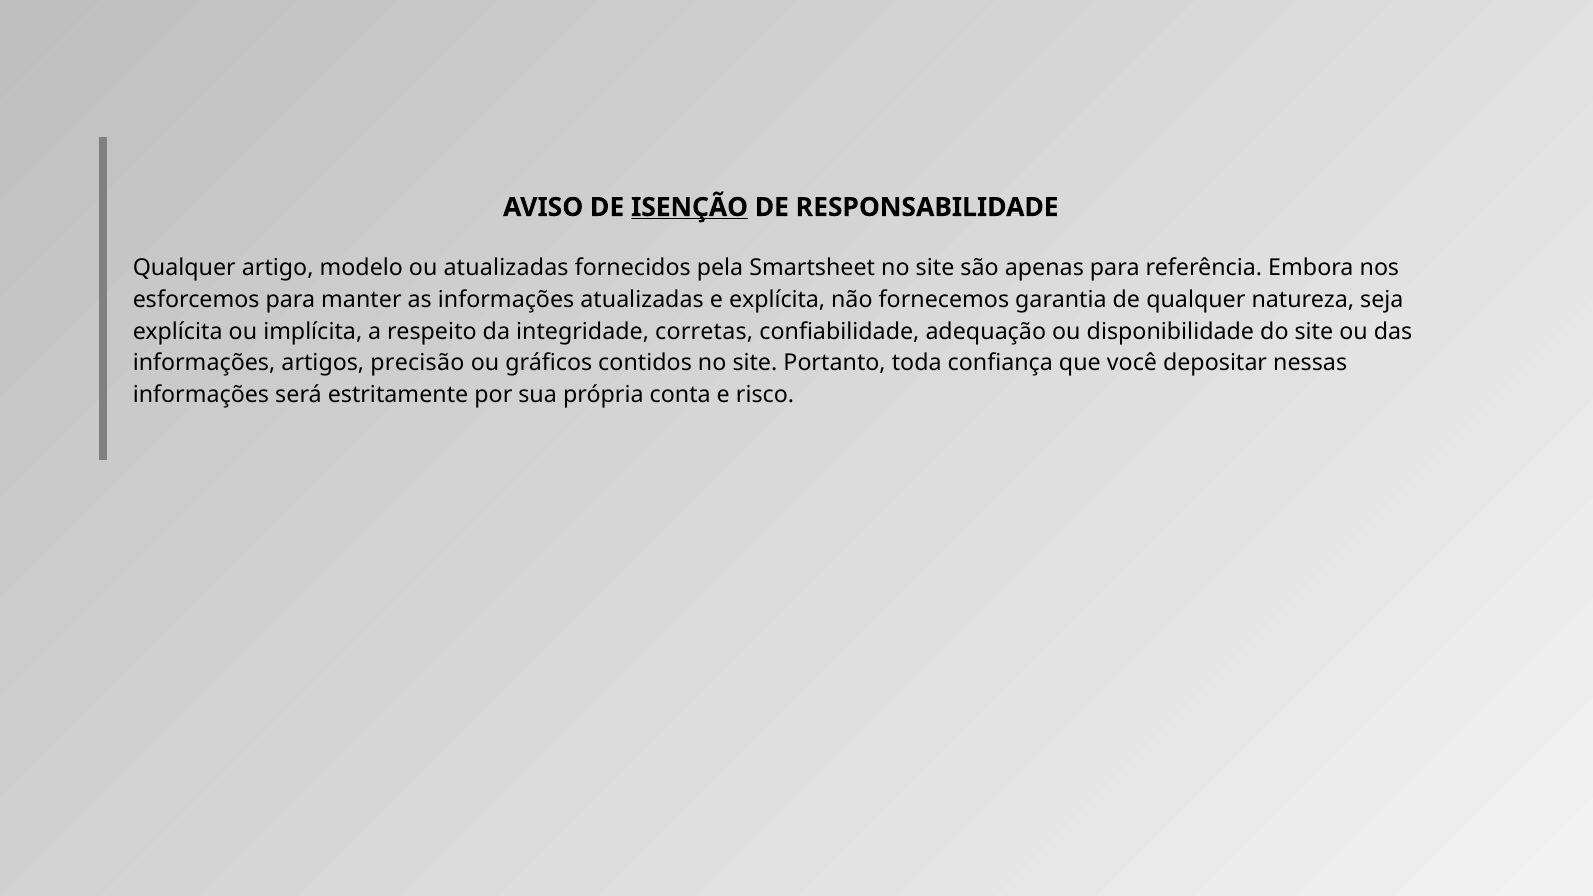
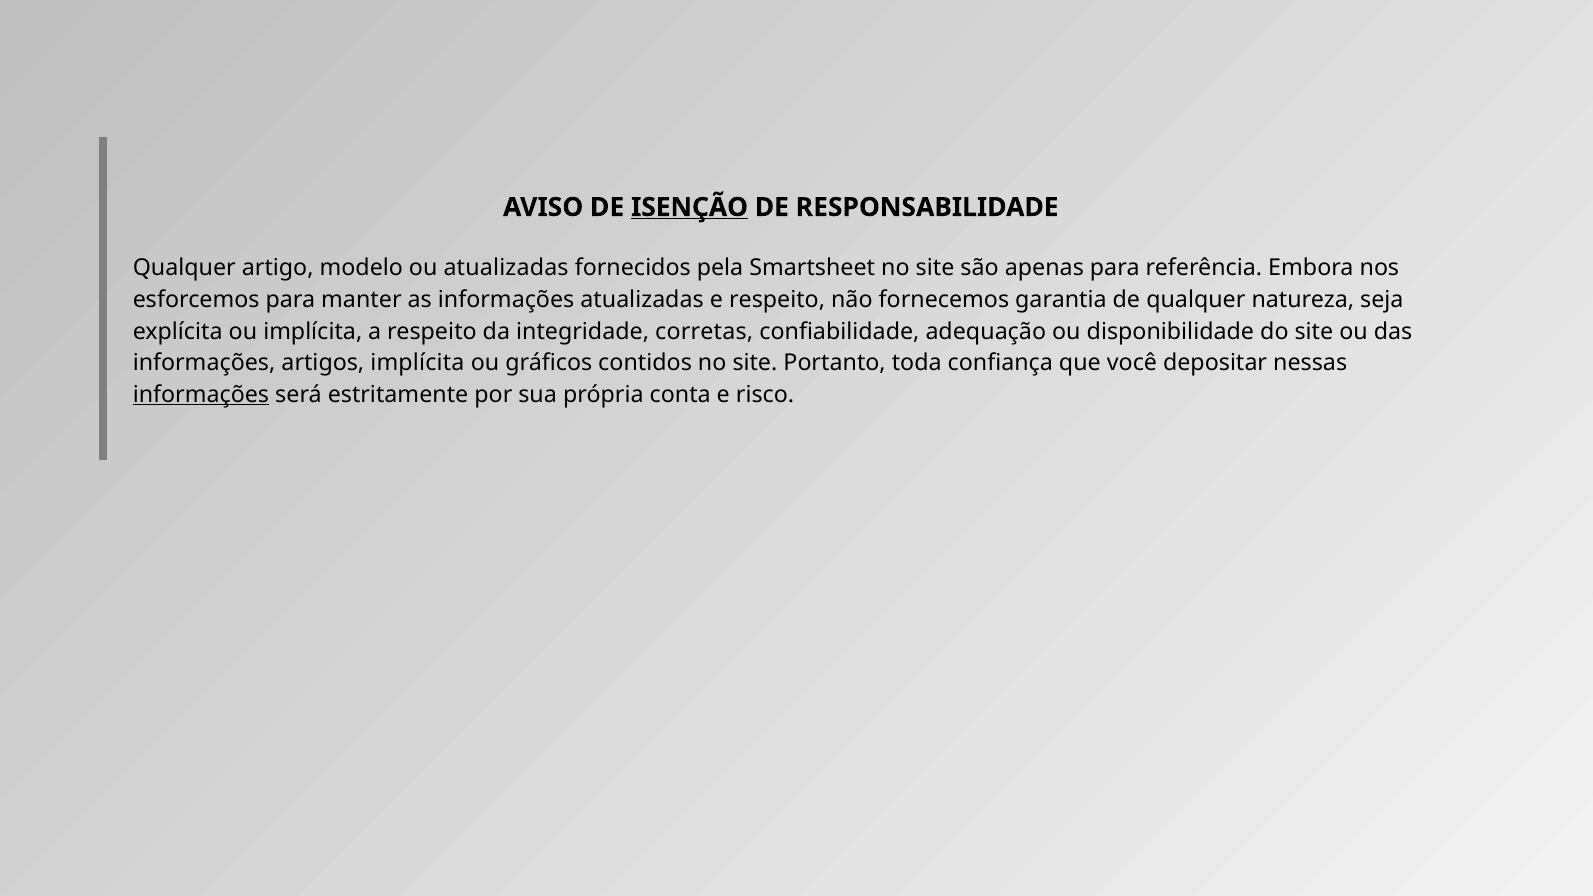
e explícita: explícita -> respeito
artigos precisão: precisão -> implícita
informações at (201, 395) underline: none -> present
